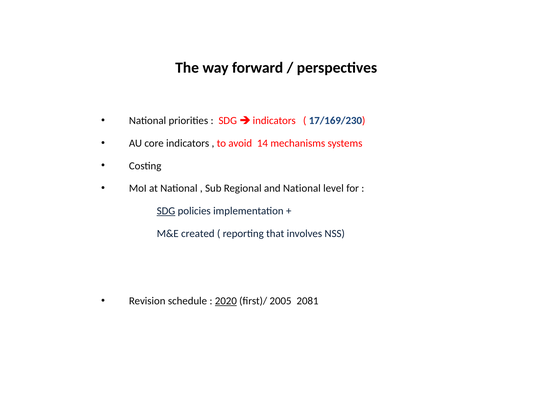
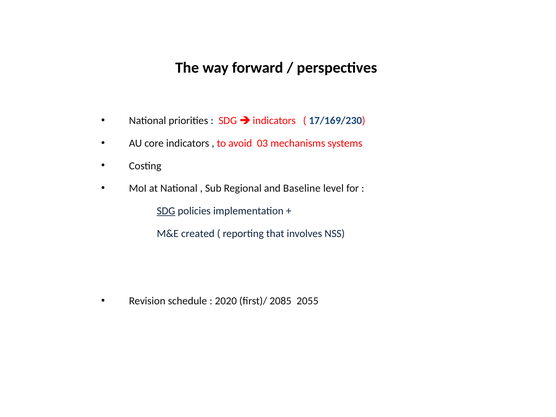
14: 14 -> 03
and National: National -> Baseline
2020 underline: present -> none
2005: 2005 -> 2085
2081: 2081 -> 2055
